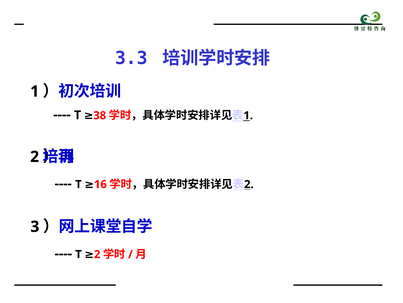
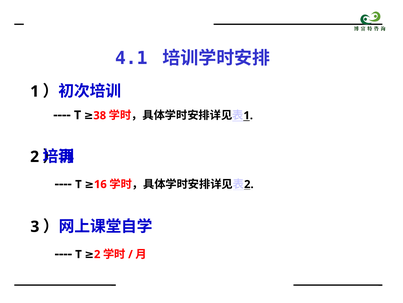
3.3: 3.3 -> 4.1
